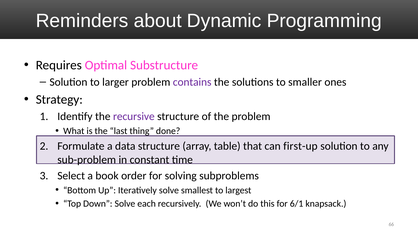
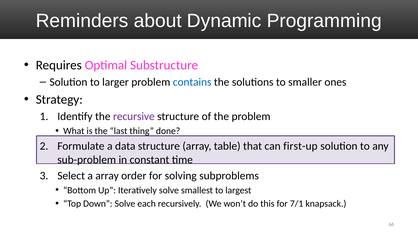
contains colour: purple -> blue
a book: book -> array
6/1: 6/1 -> 7/1
